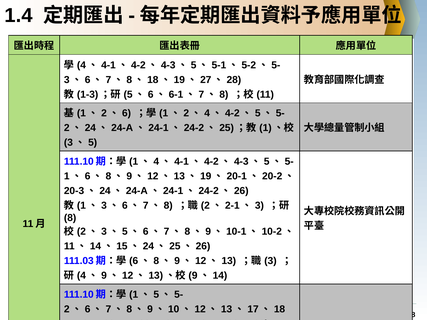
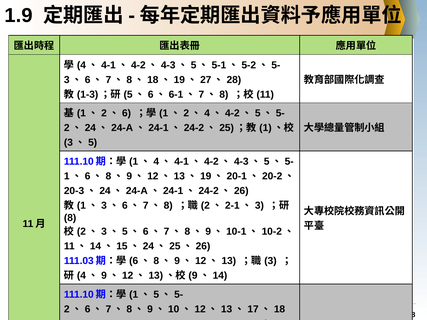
1.4: 1.4 -> 1.9
